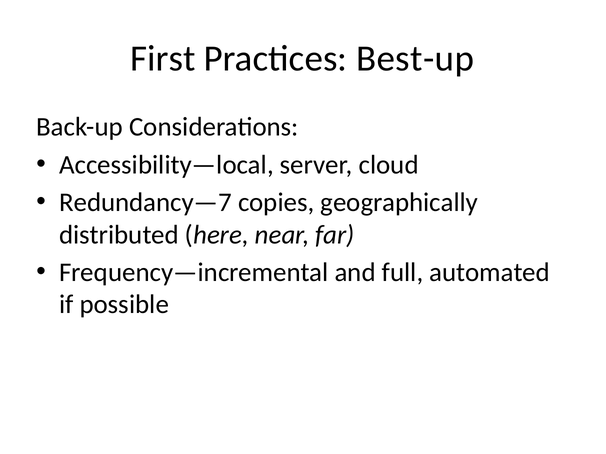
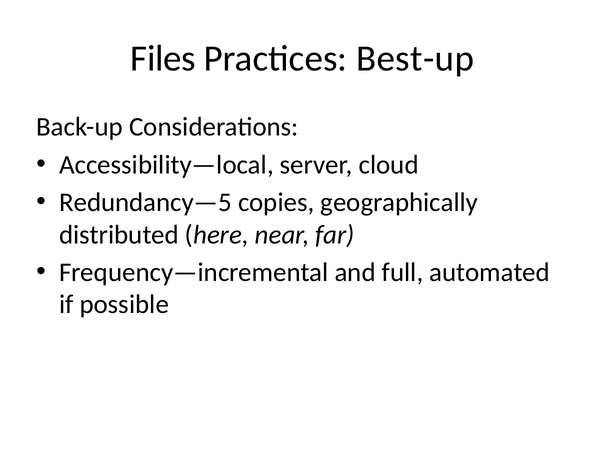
First: First -> Files
Redundancy—7: Redundancy—7 -> Redundancy—5
